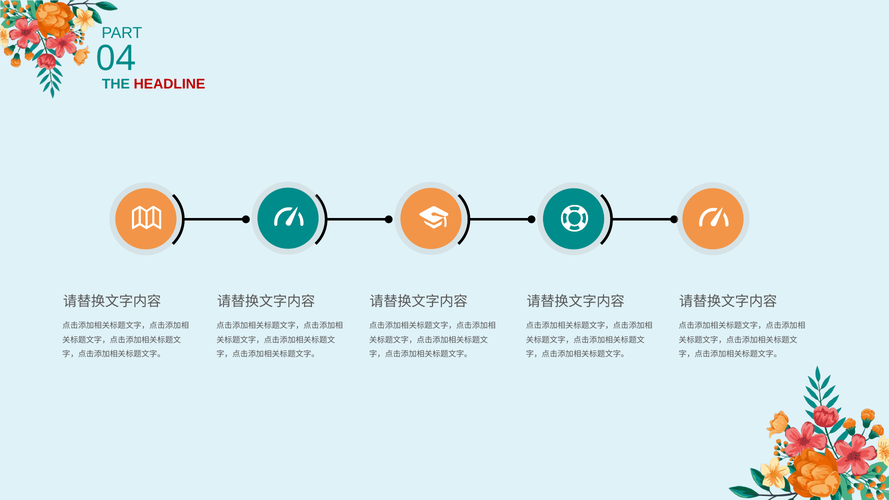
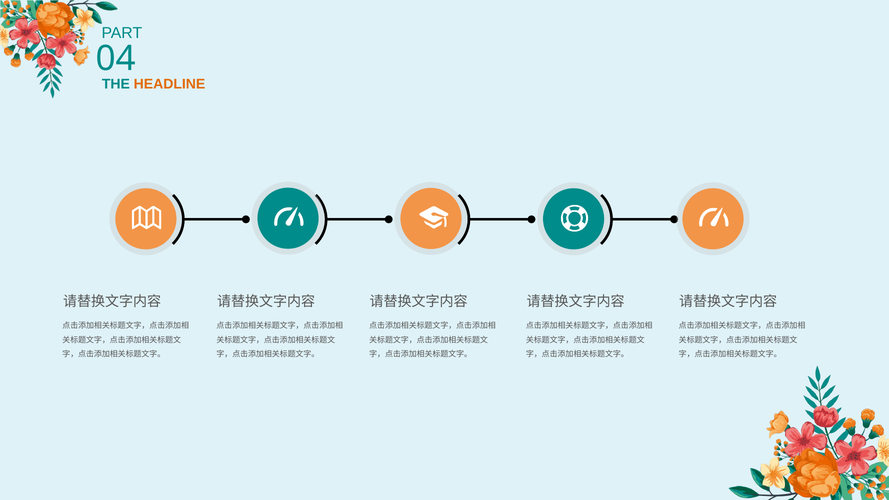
HEADLINE colour: red -> orange
